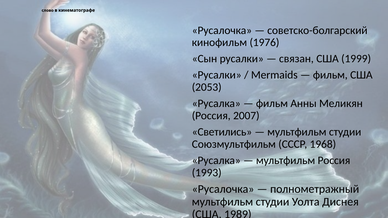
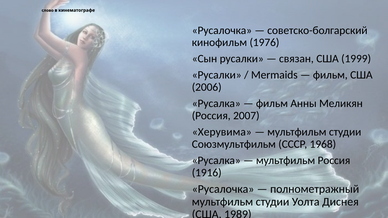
2053: 2053 -> 2006
Светились: Светились -> Херувима
1993: 1993 -> 1916
